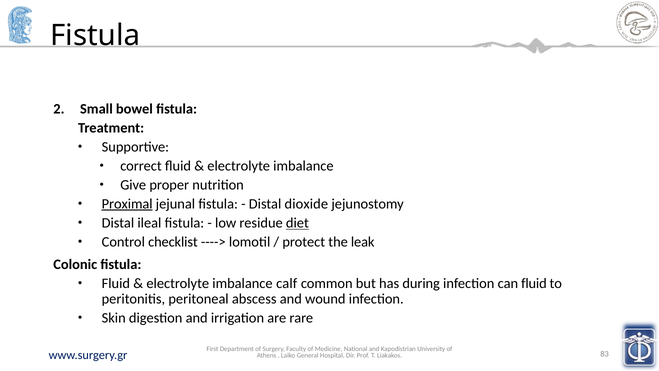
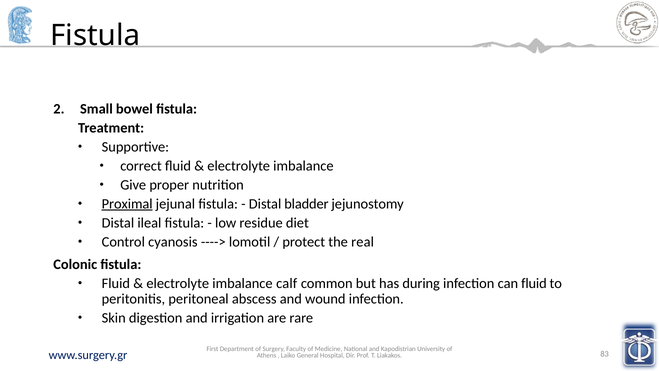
dioxide: dioxide -> bladder
diet underline: present -> none
checklist: checklist -> cyanosis
leak: leak -> real
